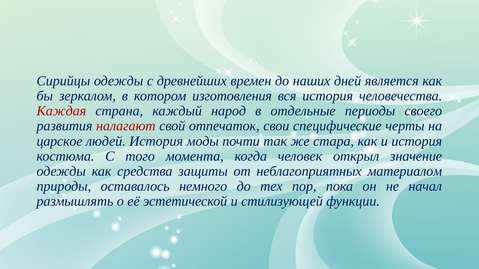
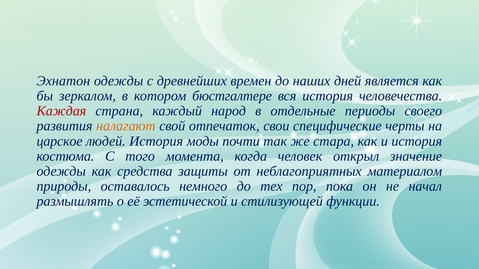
Сирийцы: Сирийцы -> Эхнатон
изготовления: изготовления -> бюстгалтере
налагают colour: red -> orange
